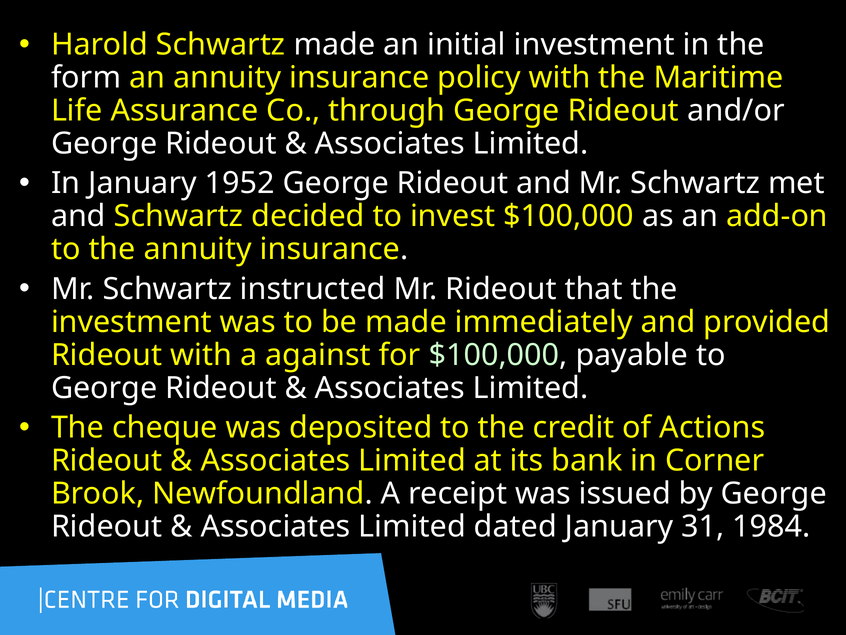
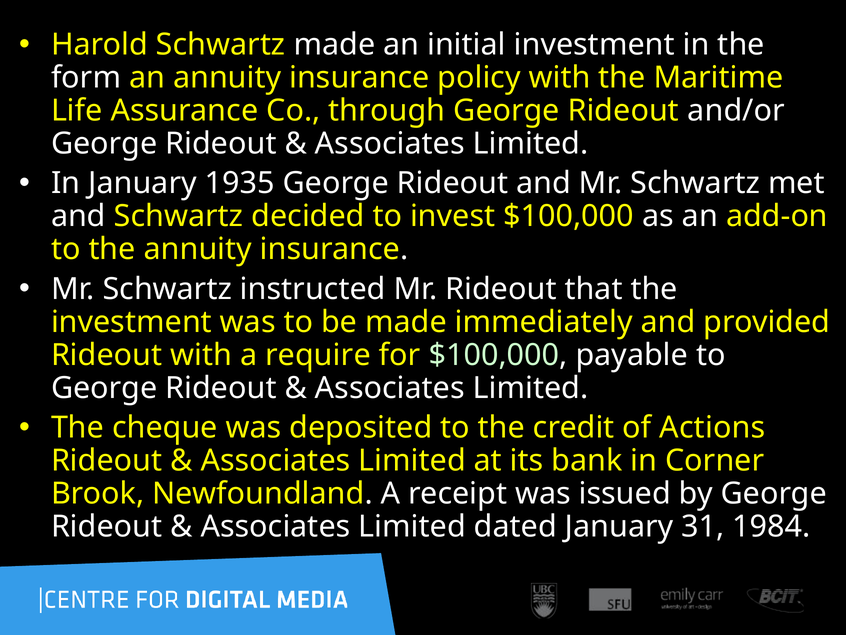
1952: 1952 -> 1935
against: against -> require
